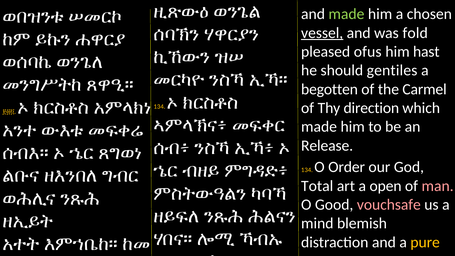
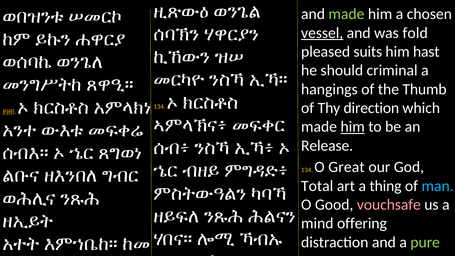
ofus: ofus -> suits
gentiles: gentiles -> criminal
begotten: begotten -> hangings
Carmel: Carmel -> Thumb
him at (353, 127) underline: none -> present
Order: Order -> Great
open: open -> thing
man colour: pink -> light blue
blemish: blemish -> offering
pure colour: yellow -> light green
